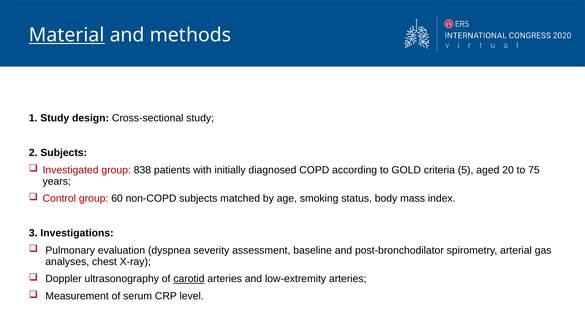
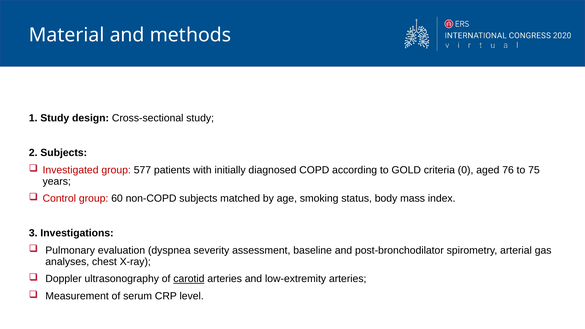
Material underline: present -> none
838: 838 -> 577
5: 5 -> 0
20: 20 -> 76
